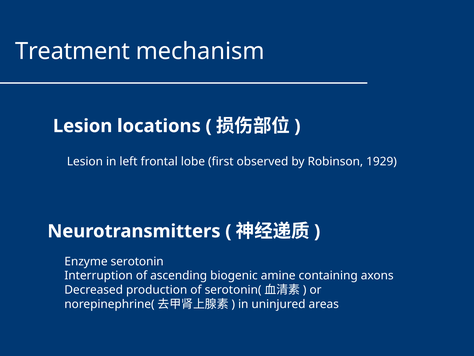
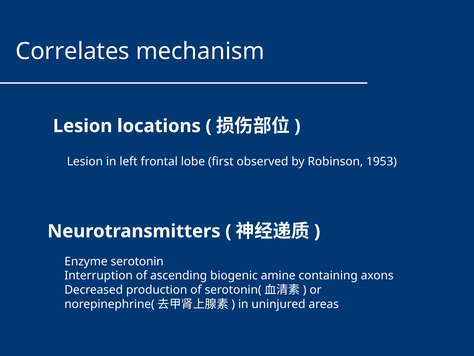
Treatment: Treatment -> Correlates
1929: 1929 -> 1953
